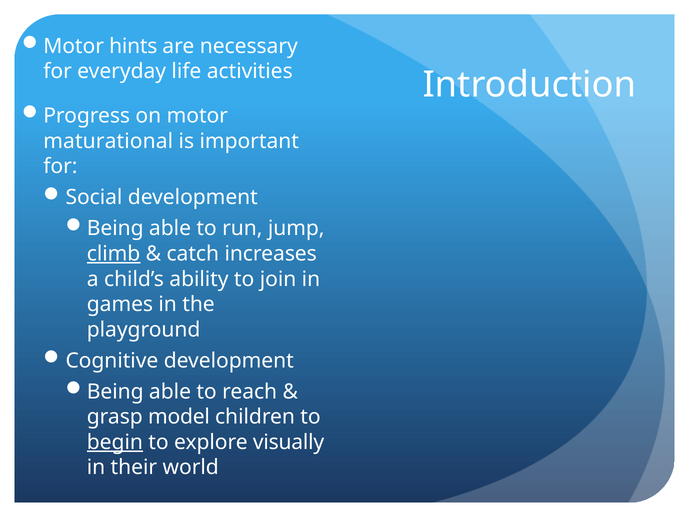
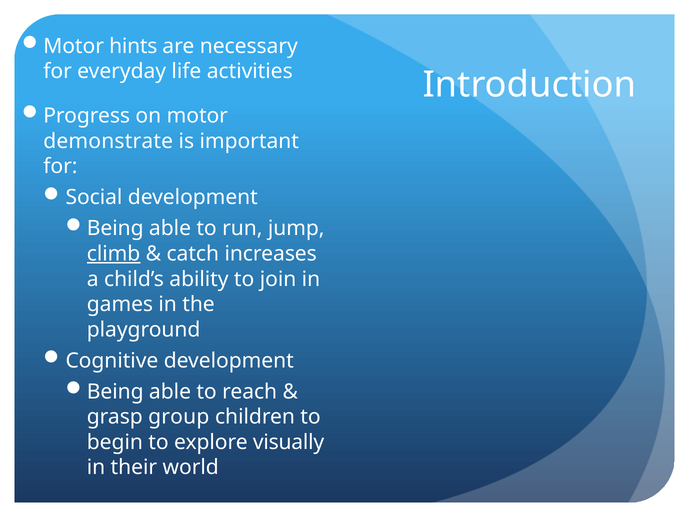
maturational: maturational -> demonstrate
model: model -> group
begin underline: present -> none
